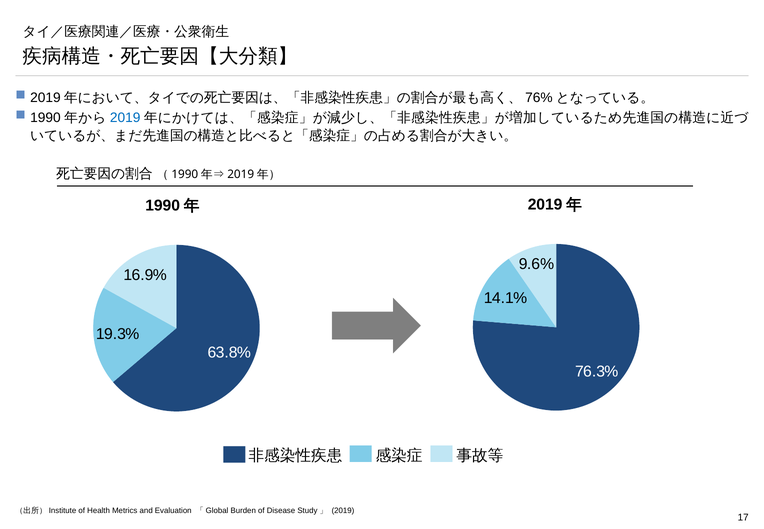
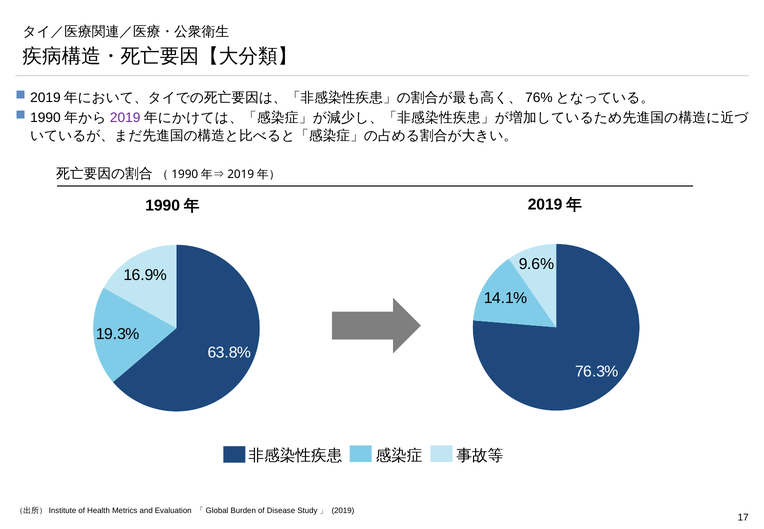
2019 at (125, 118) colour: blue -> purple
